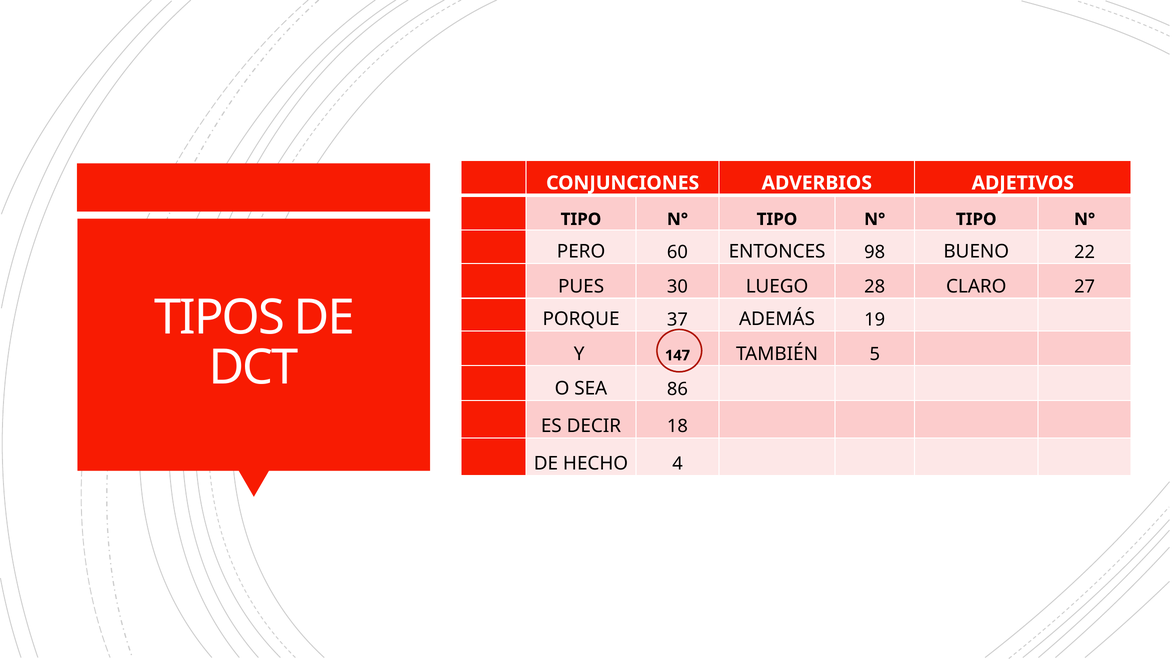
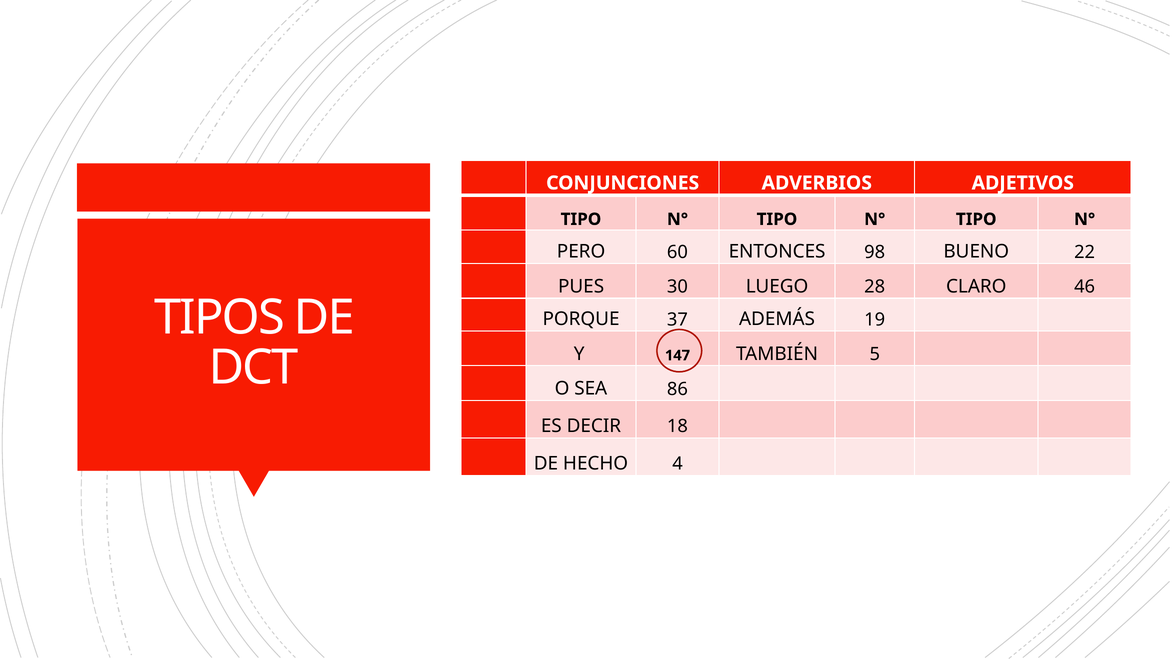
27: 27 -> 46
